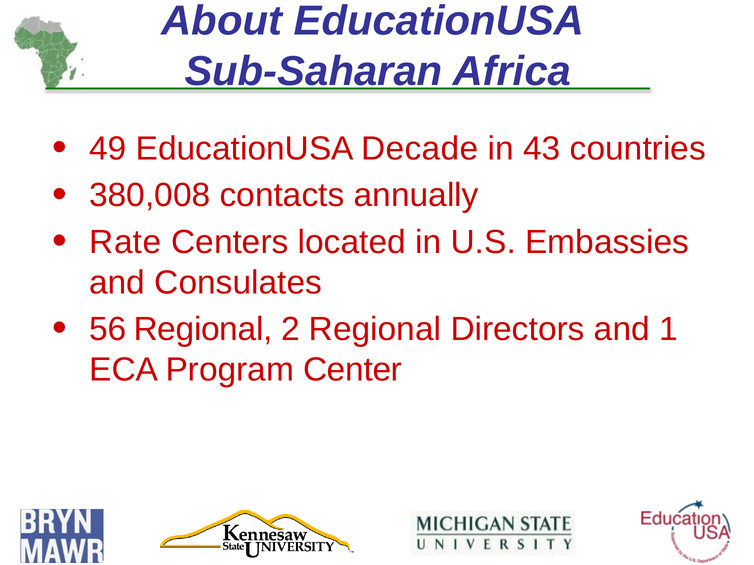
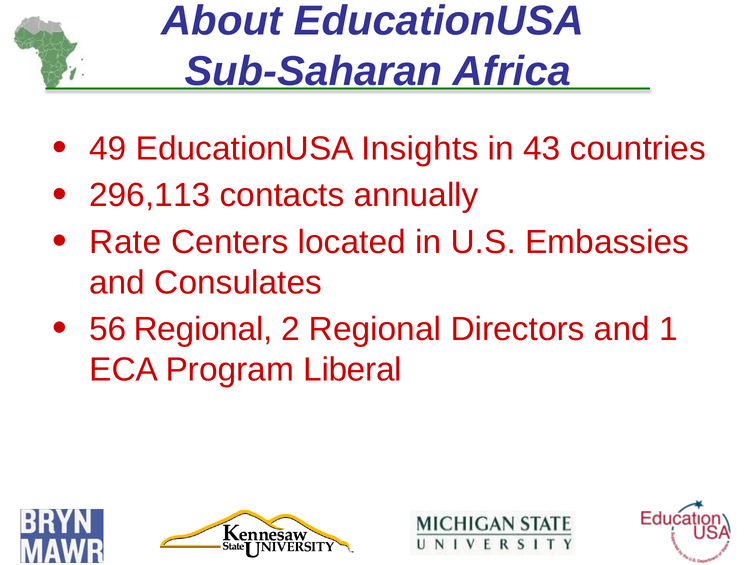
Decade: Decade -> Insights
380,008: 380,008 -> 296,113
Center: Center -> Liberal
